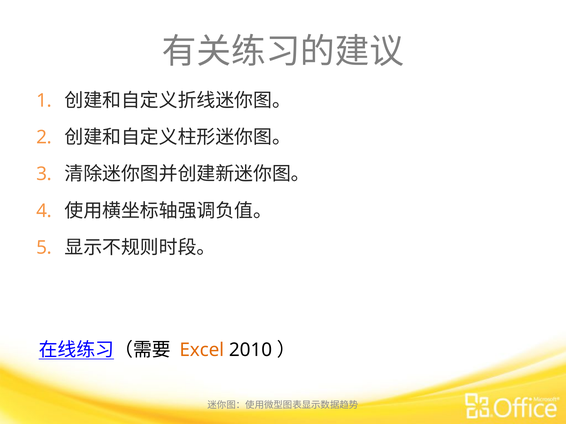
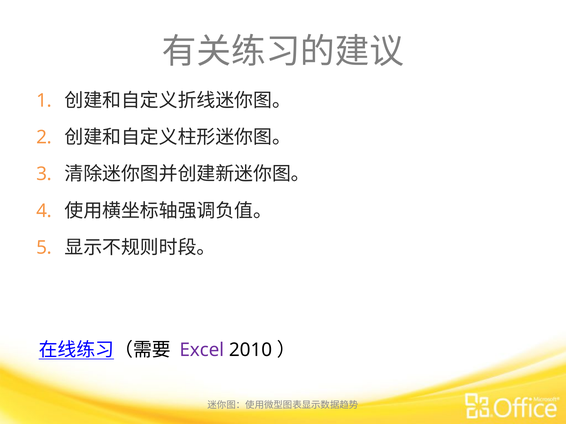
Excel colour: orange -> purple
